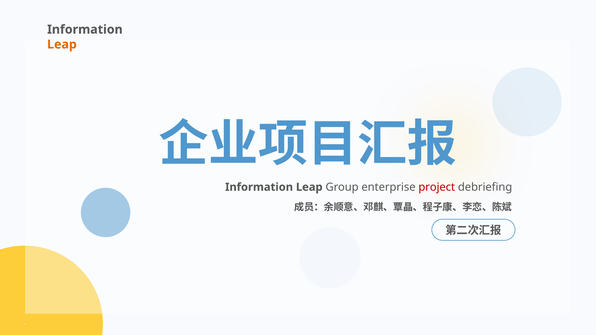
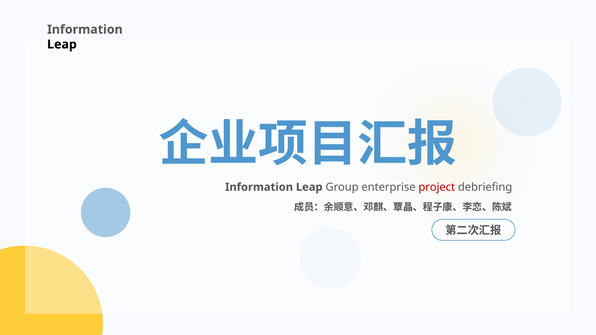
Leap at (62, 44) colour: orange -> black
